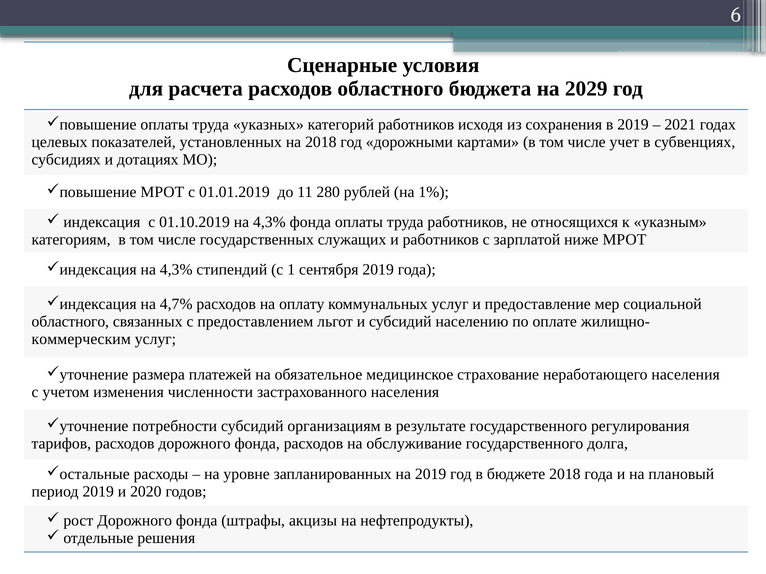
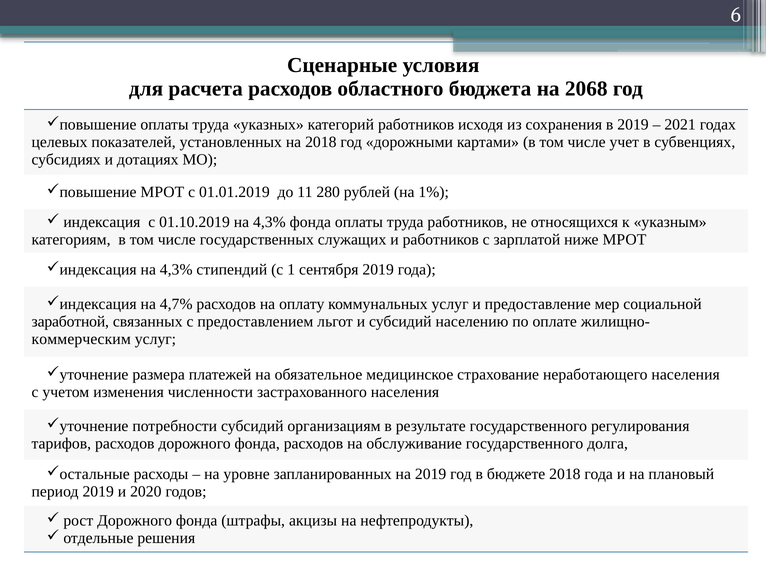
2029: 2029 -> 2068
областного at (70, 322): областного -> заработной
